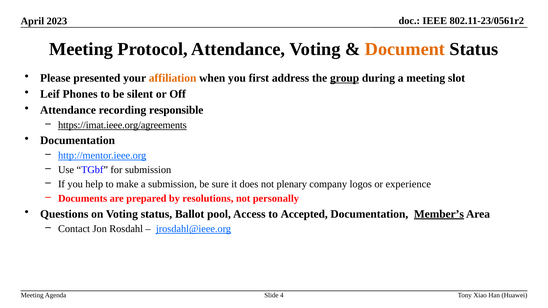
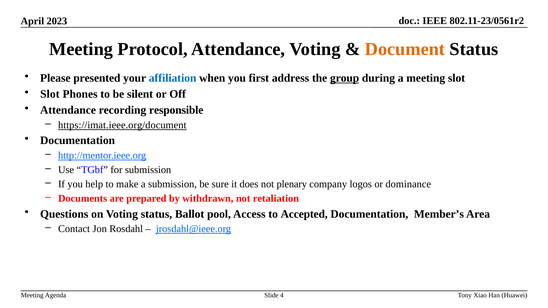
affiliation colour: orange -> blue
Leif at (50, 94): Leif -> Slot
https://imat.ieee.org/agreements: https://imat.ieee.org/agreements -> https://imat.ieee.org/document
experience: experience -> dominance
resolutions: resolutions -> withdrawn
personally: personally -> retaliation
Member’s underline: present -> none
